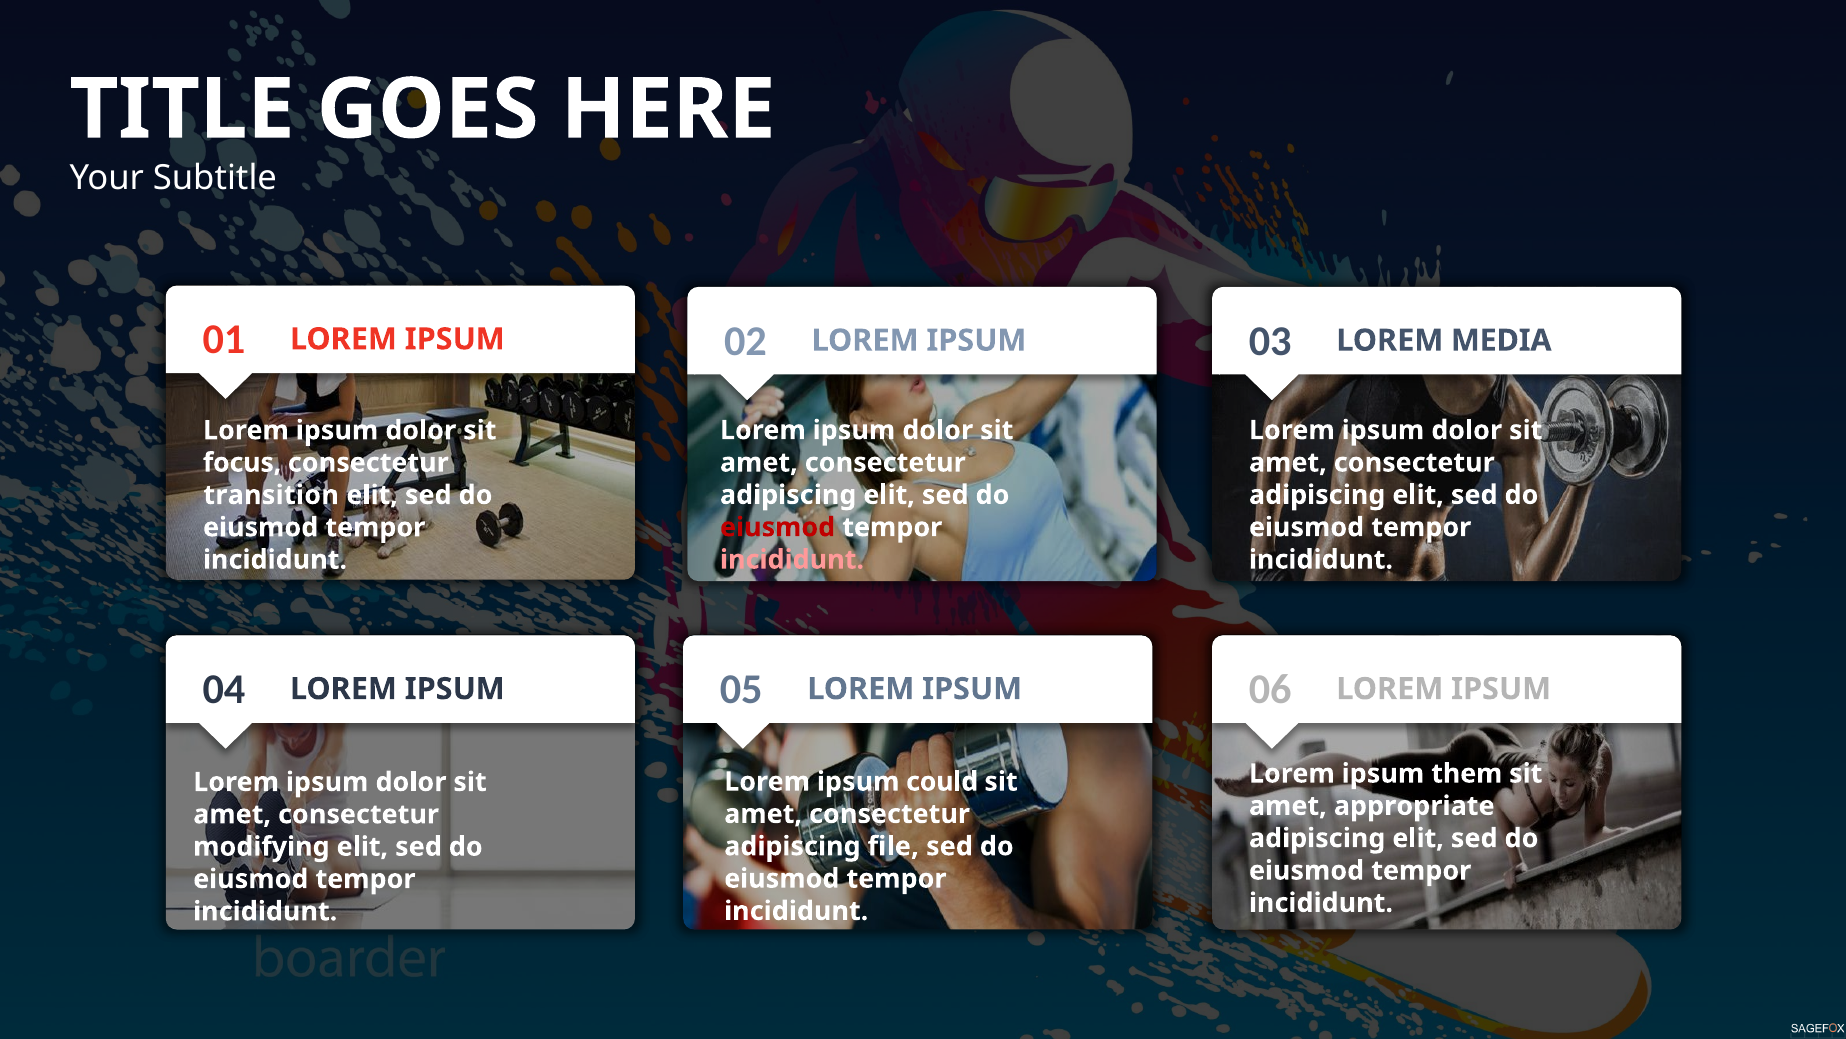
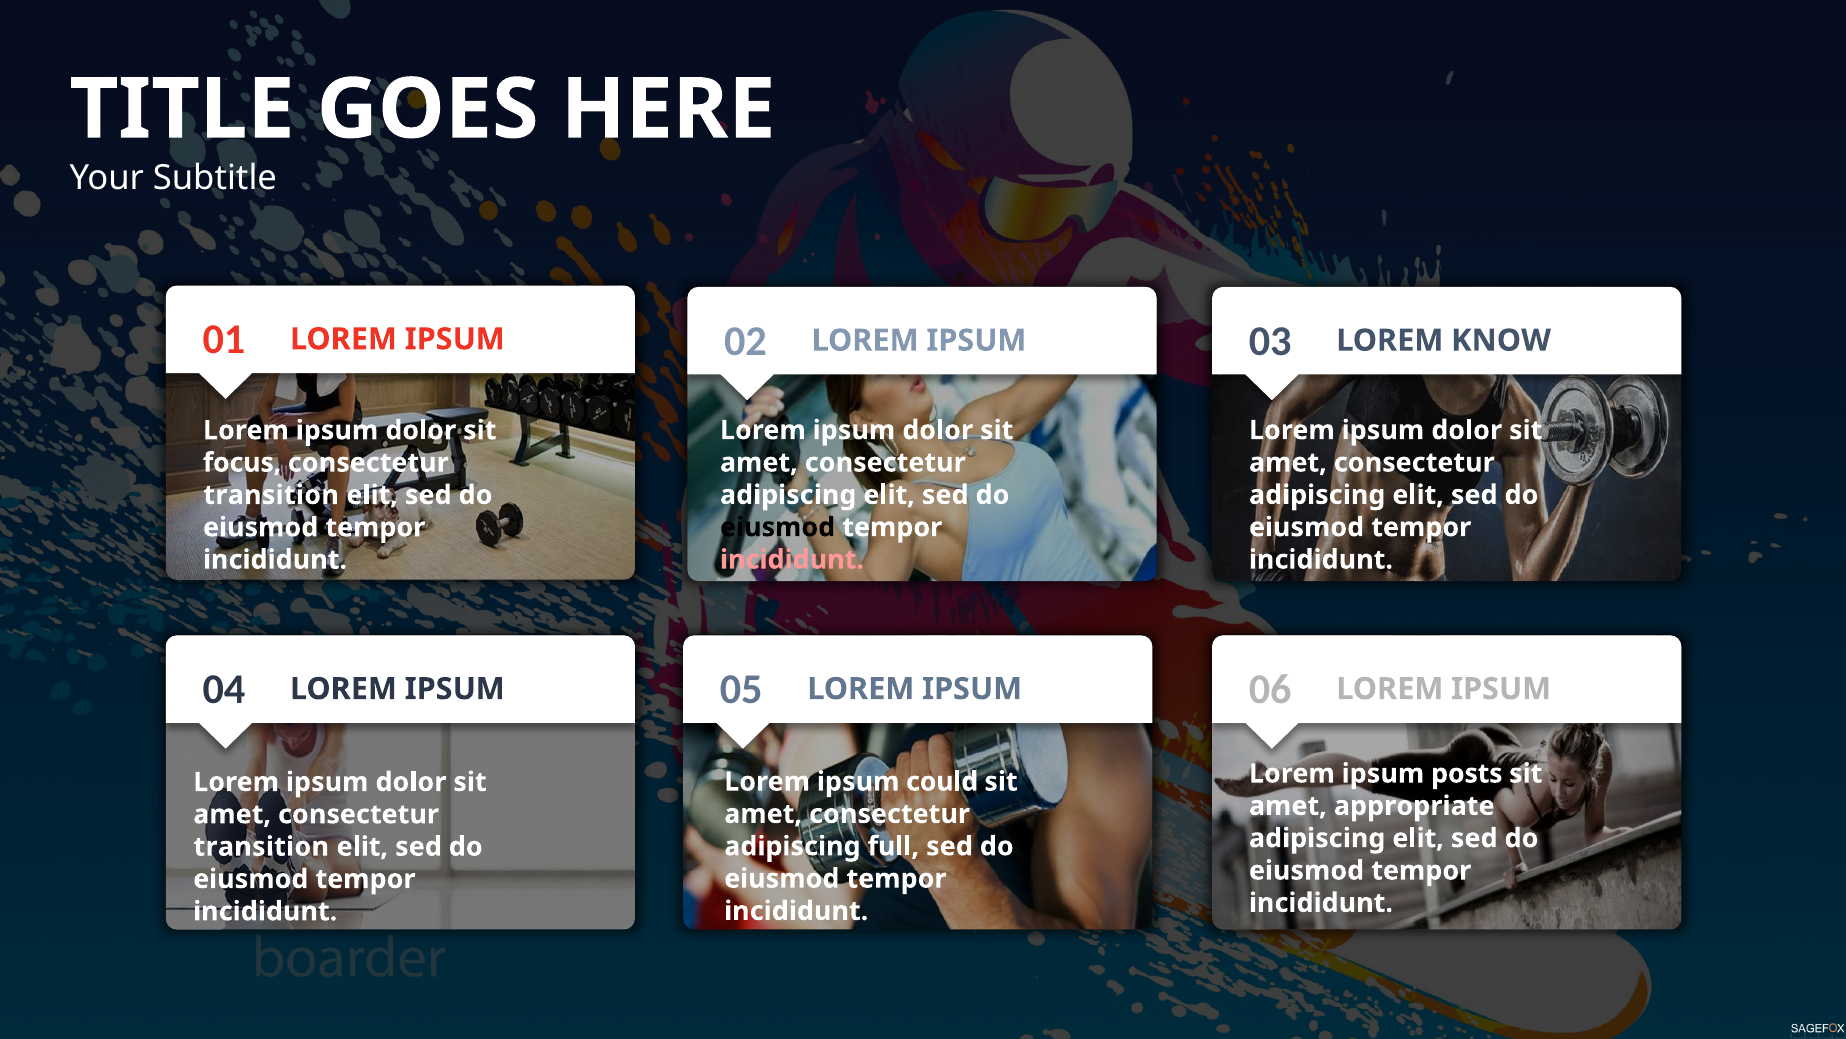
MEDIA: MEDIA -> KNOW
eiusmod at (778, 527) colour: red -> black
them: them -> posts
file: file -> full
modifying at (261, 846): modifying -> transition
